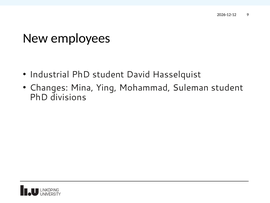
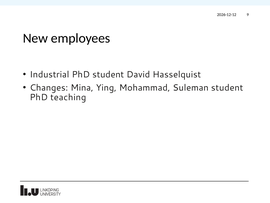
divisions: divisions -> teaching
